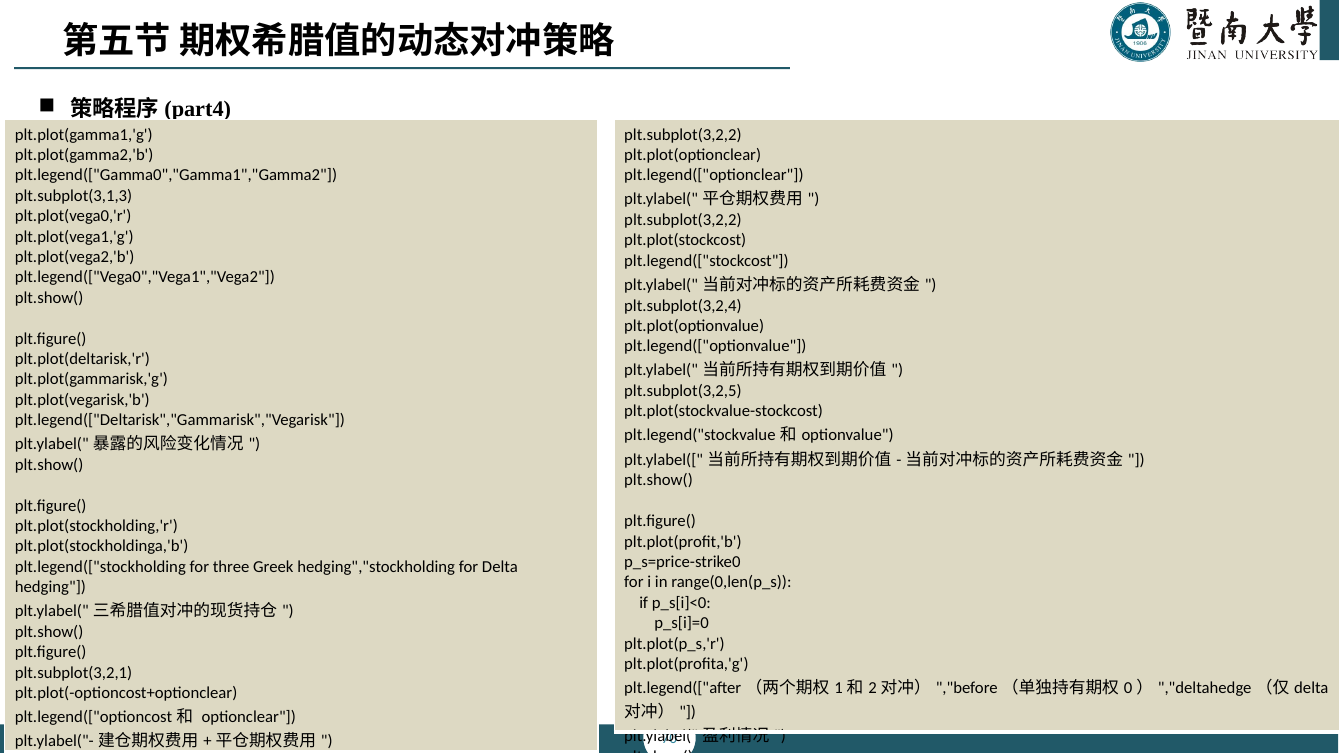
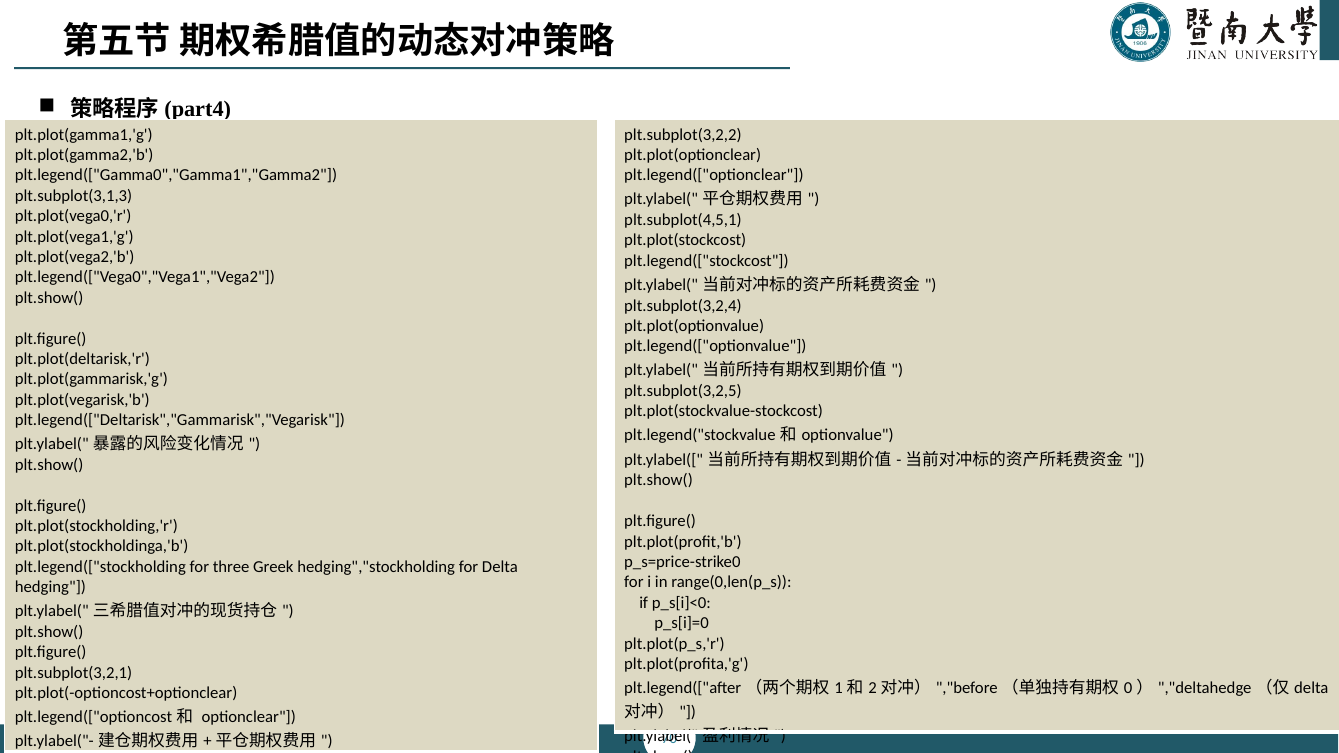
plt.subplot(3,2,2 at (683, 220): plt.subplot(3,2,2 -> plt.subplot(4,5,1
